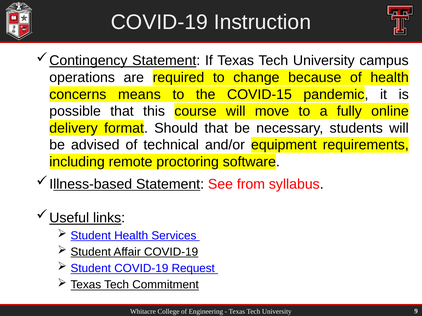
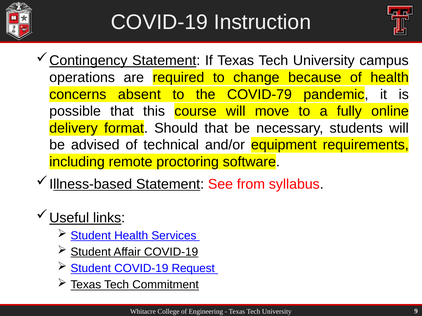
means: means -> absent
COVID-15: COVID-15 -> COVID-79
